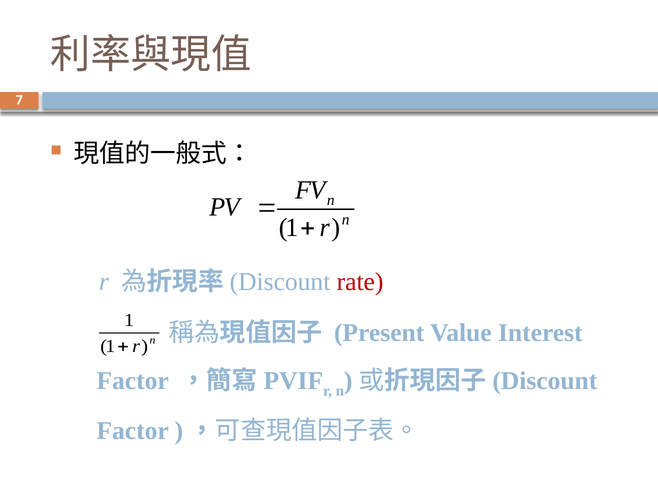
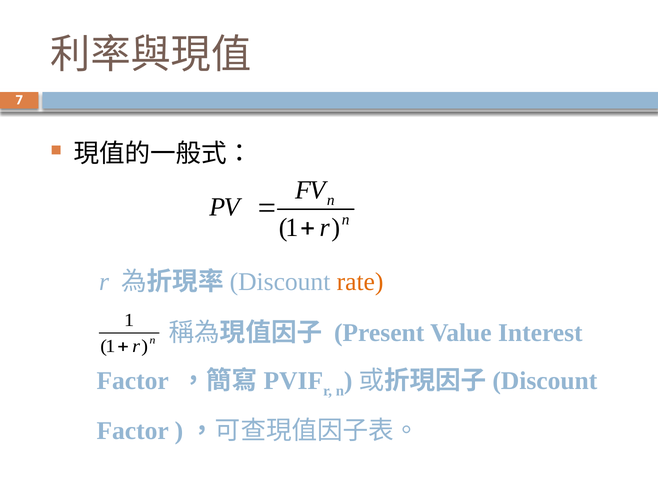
rate colour: red -> orange
